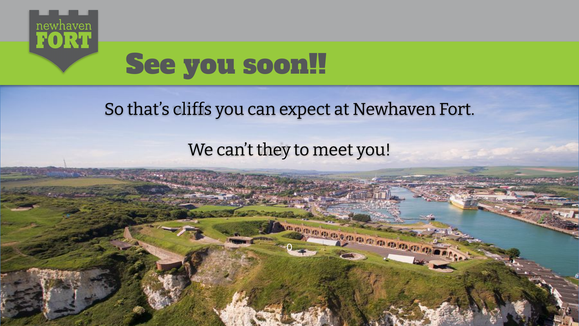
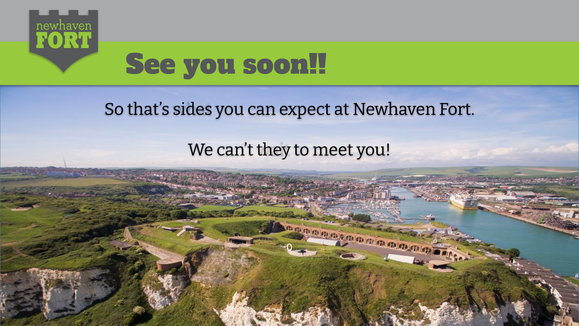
cliffs: cliffs -> sides
